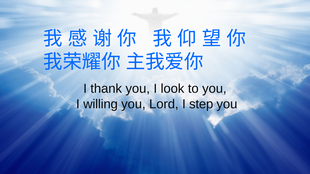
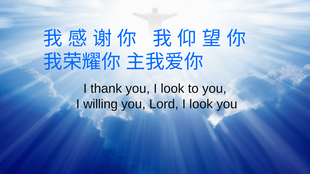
Lord I step: step -> look
